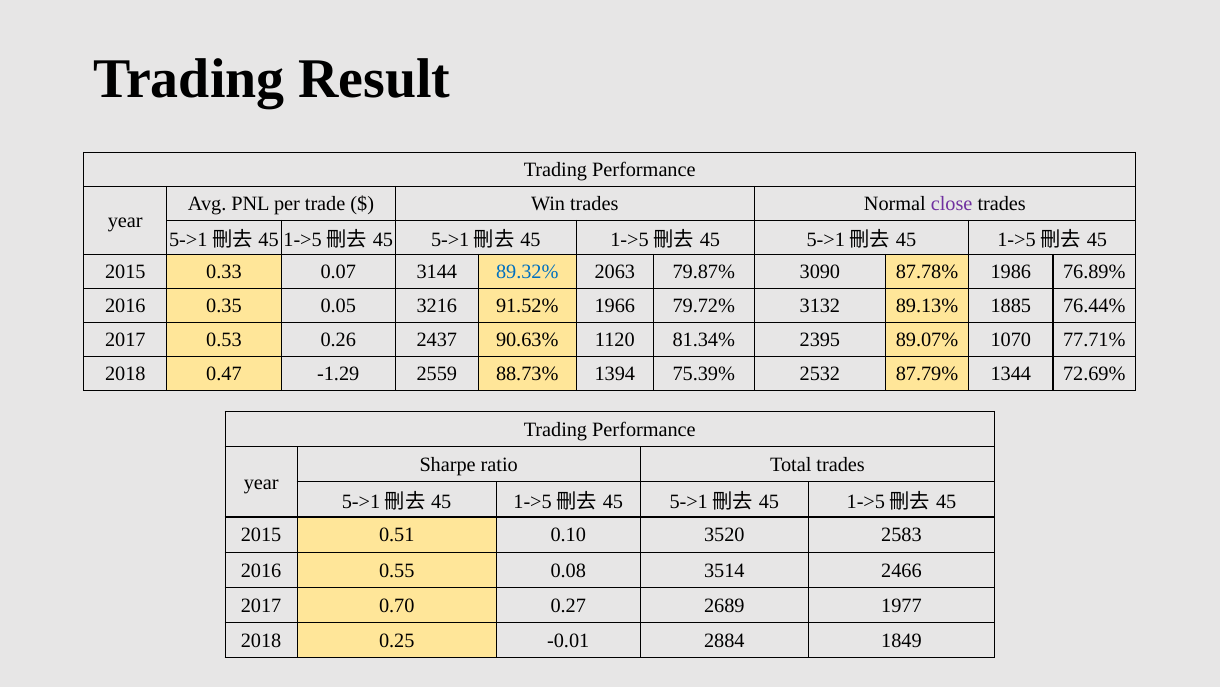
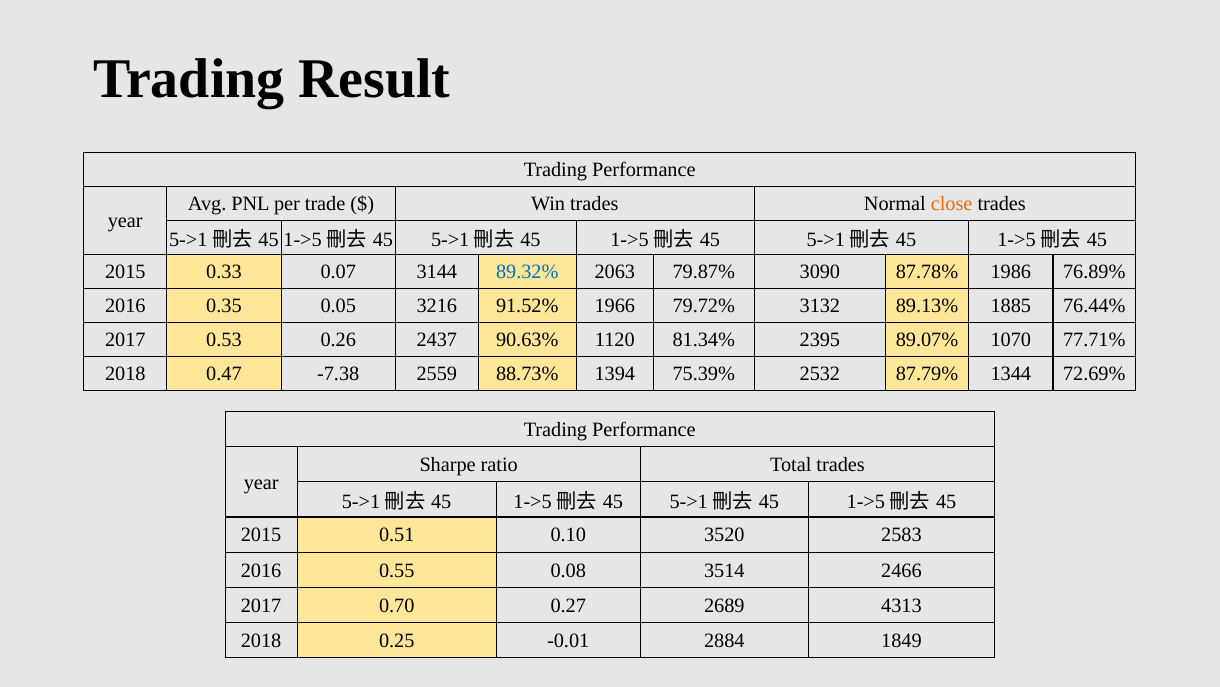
close colour: purple -> orange
-1.29: -1.29 -> -7.38
1977: 1977 -> 4313
